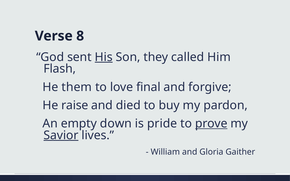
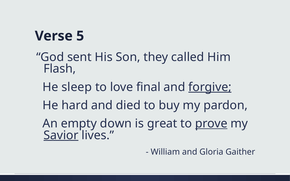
8: 8 -> 5
His underline: present -> none
them: them -> sleep
forgive underline: none -> present
raise: raise -> hard
pride: pride -> great
